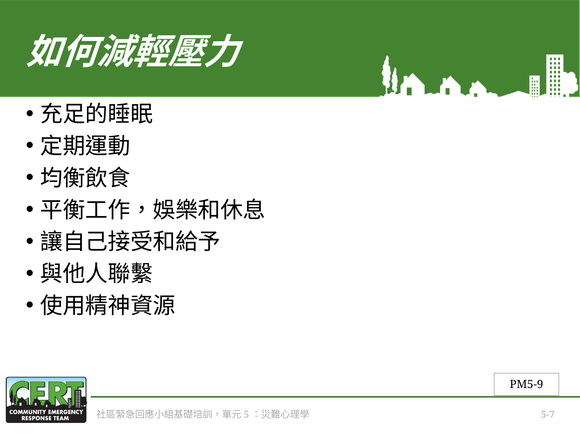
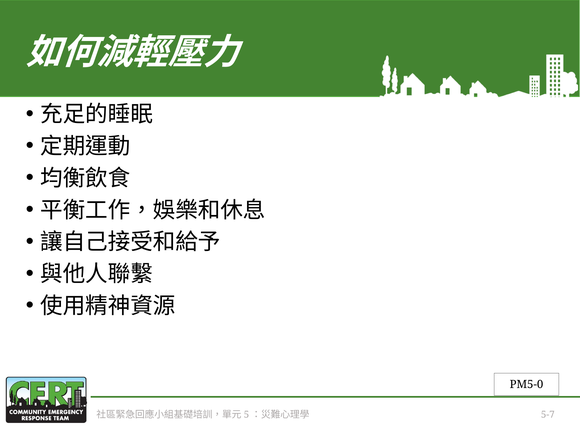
PM5-9: PM5-9 -> PM5-0
